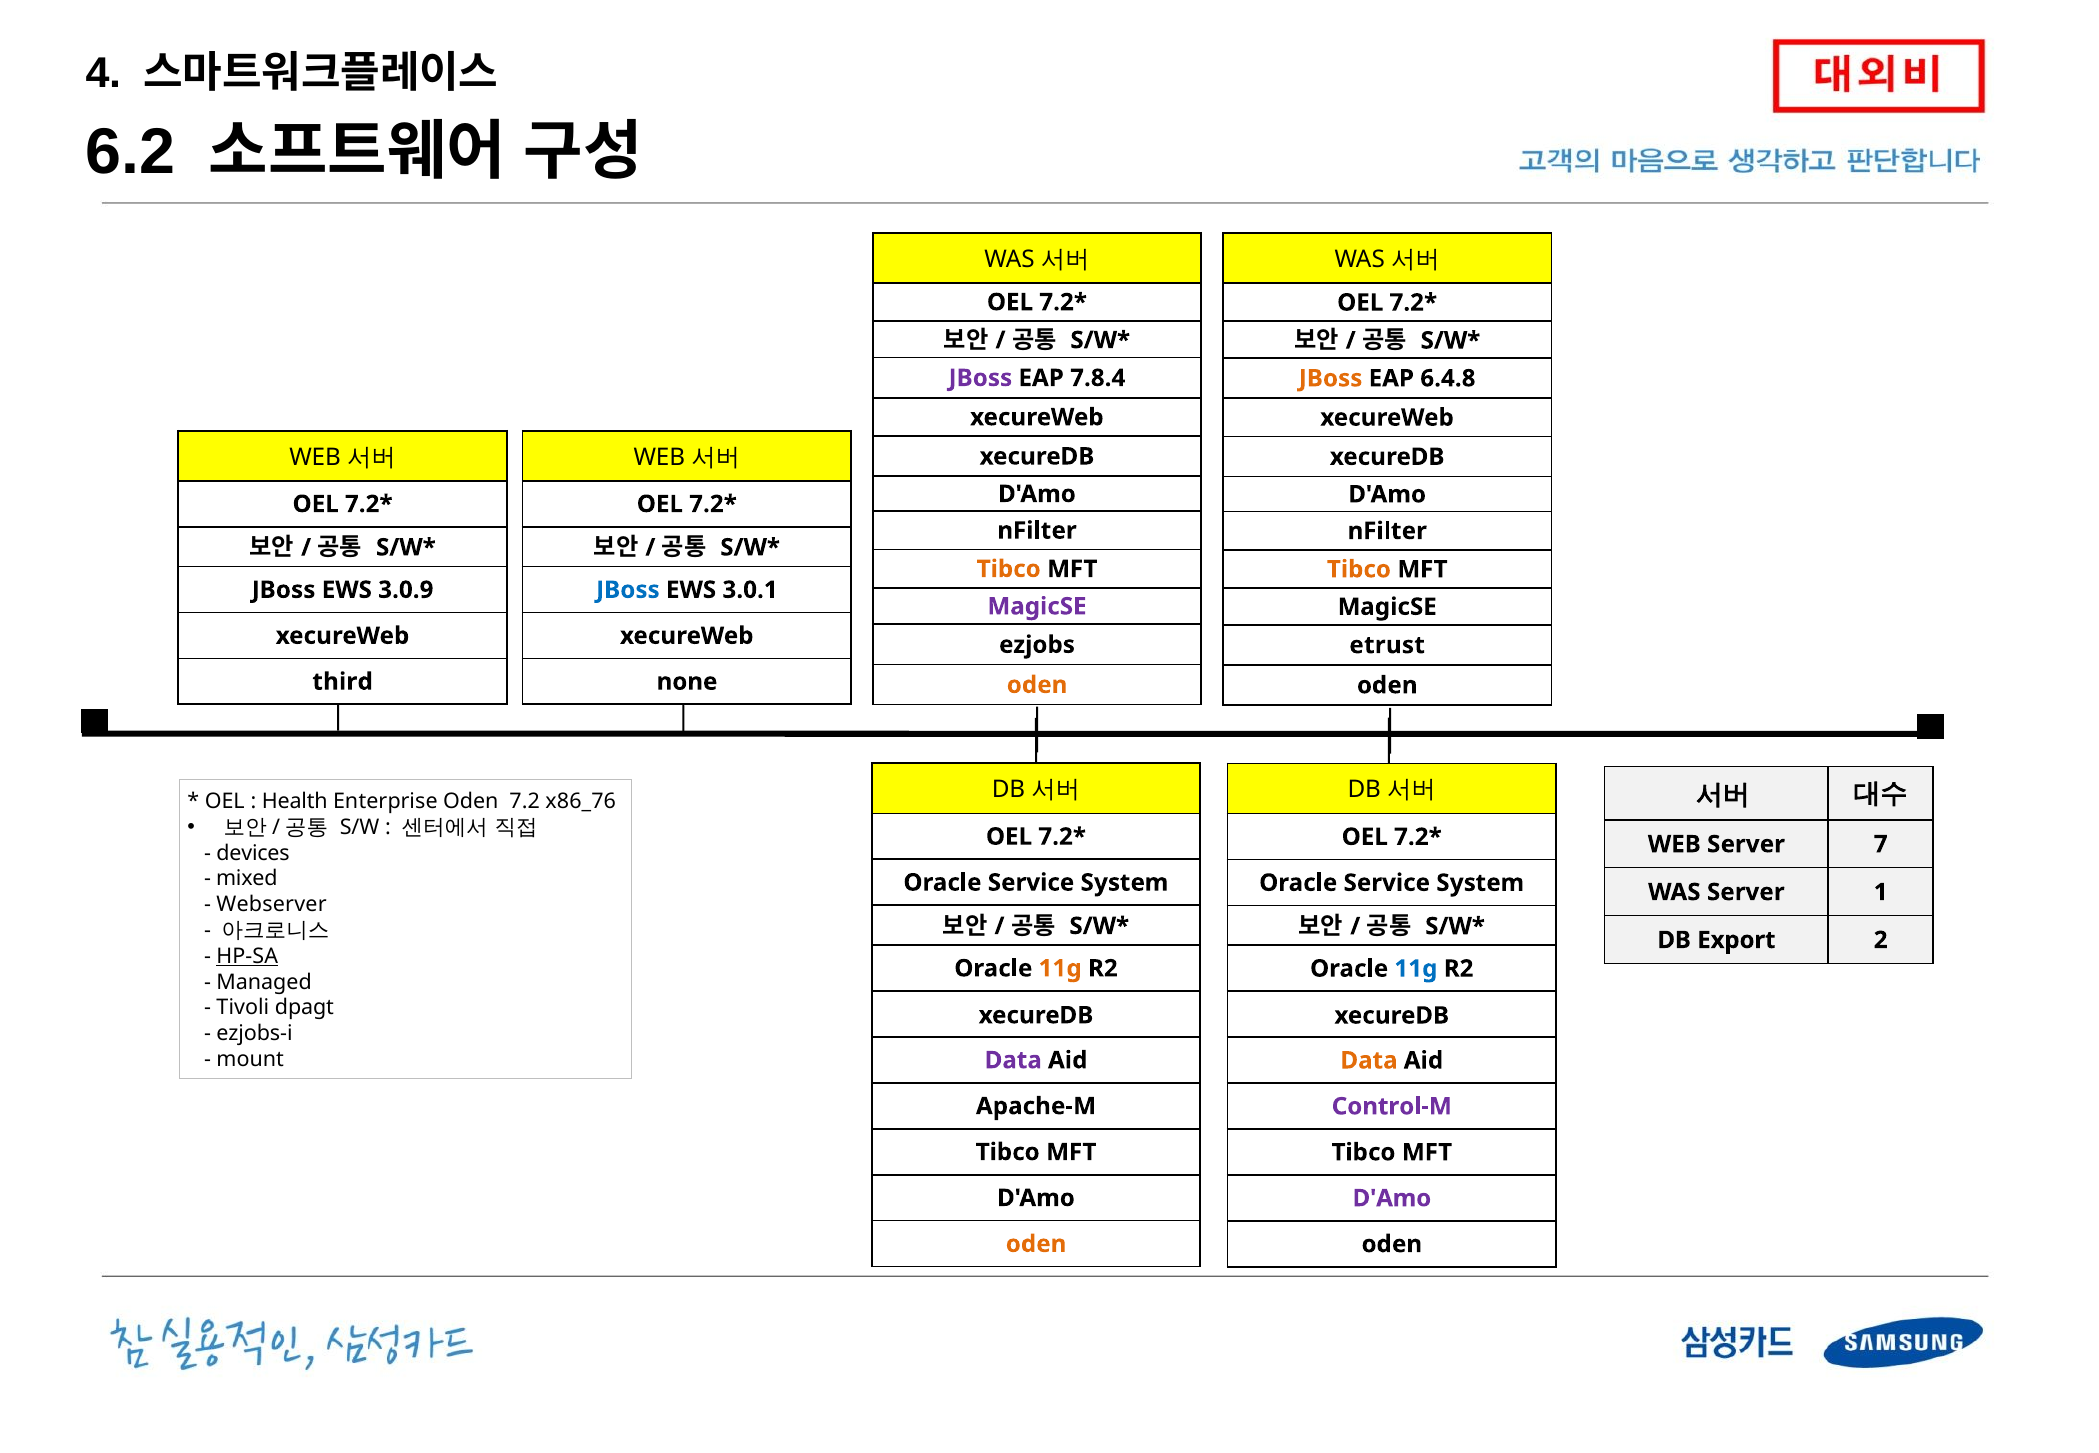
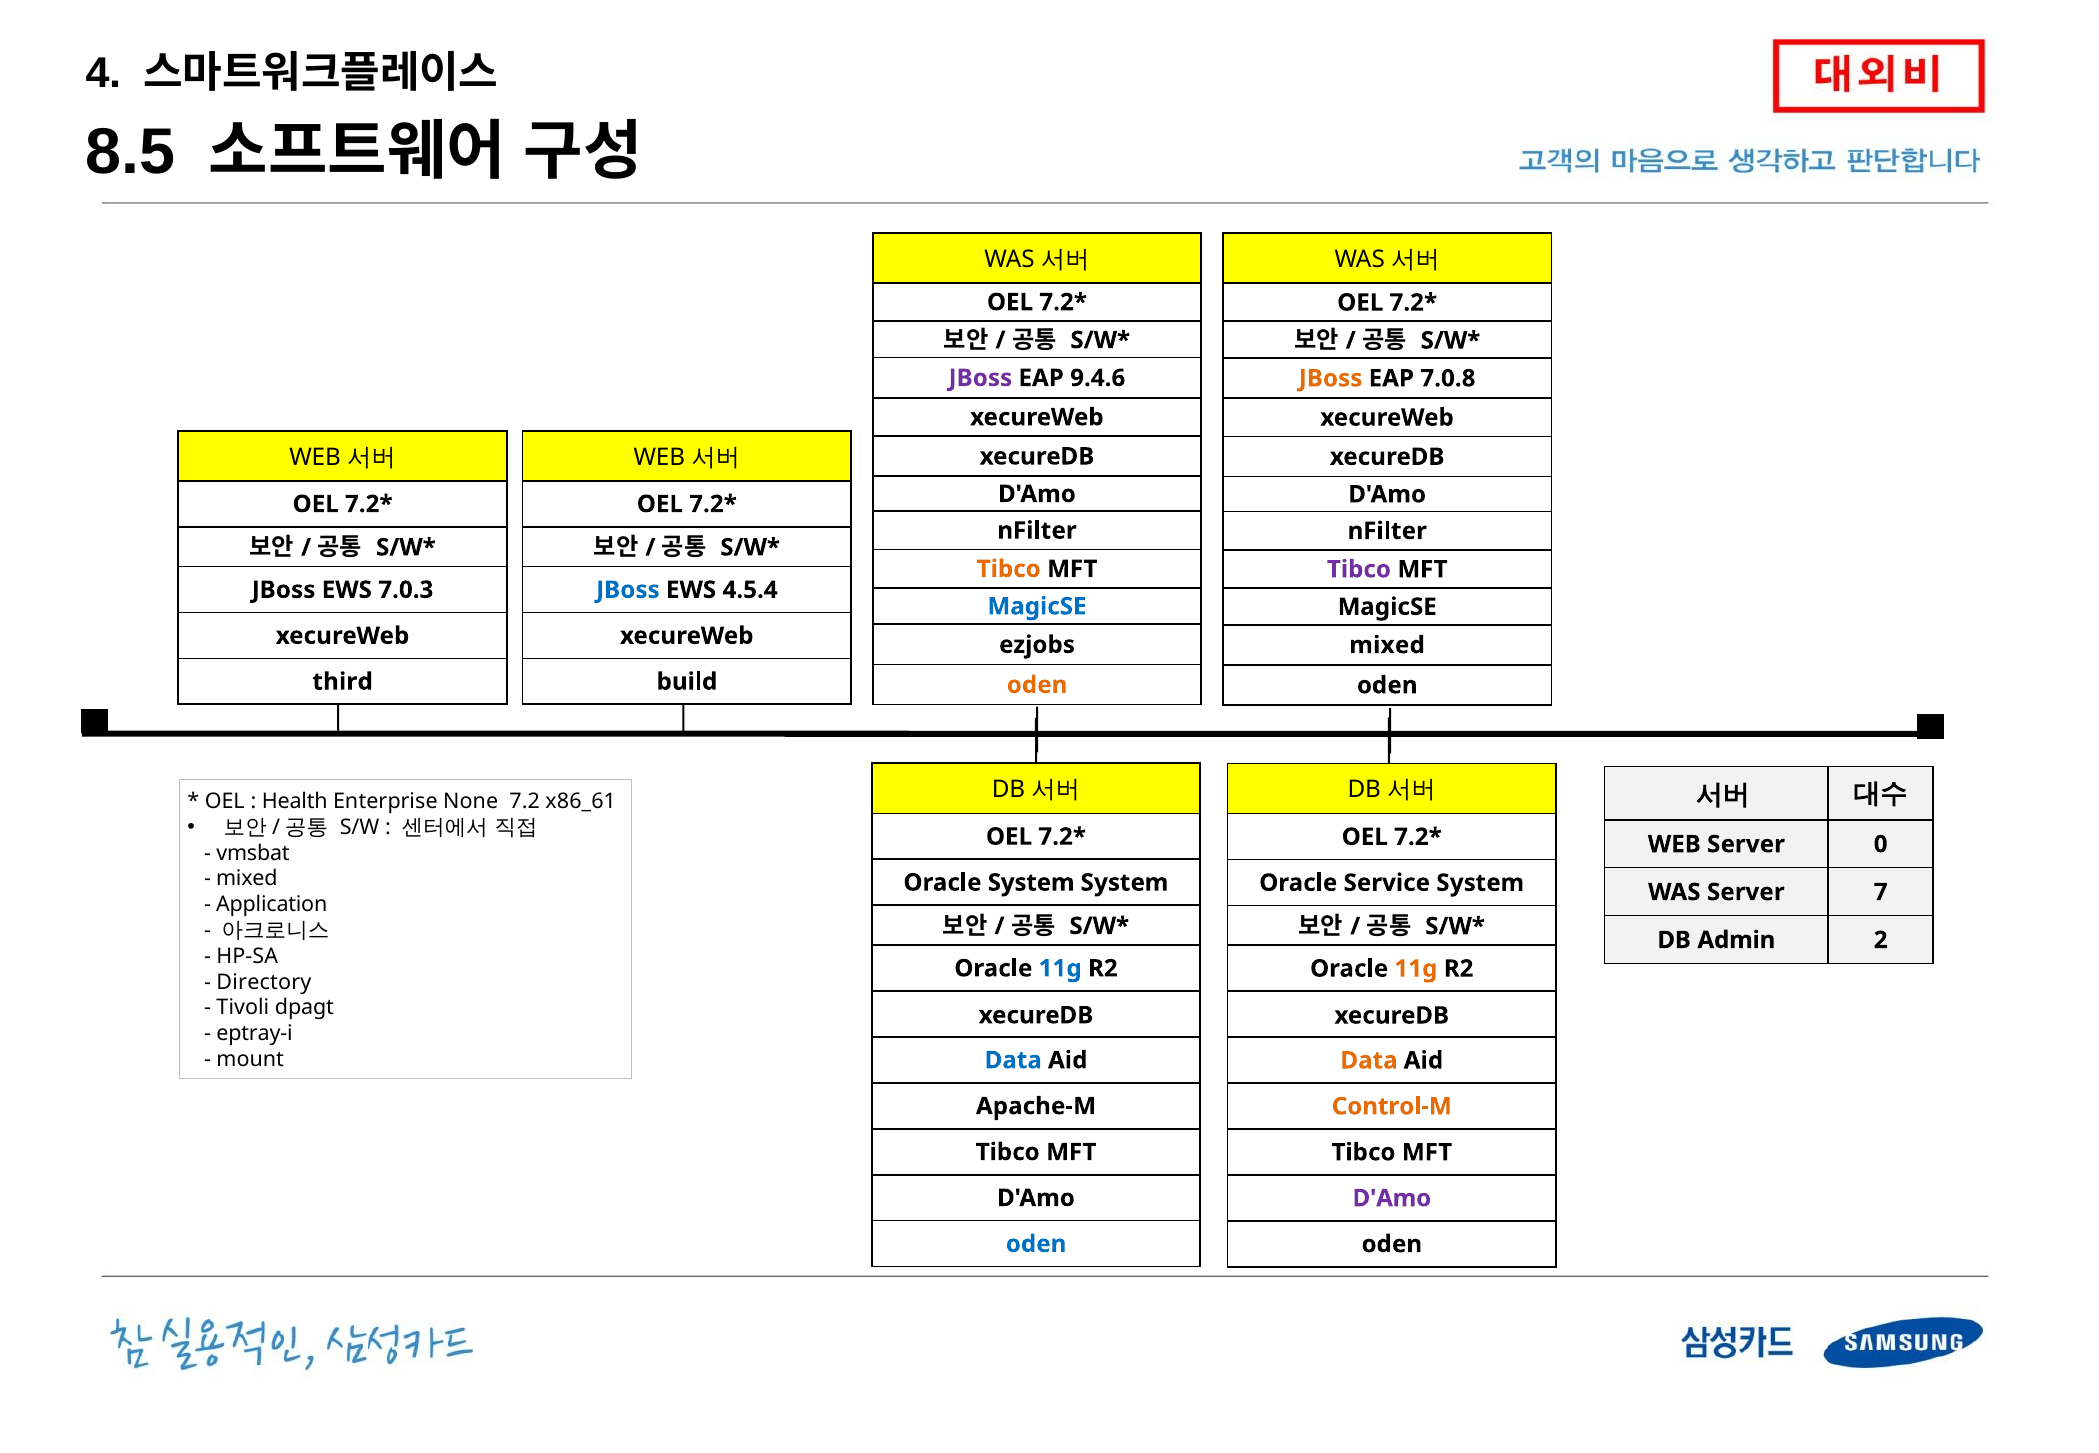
6.2: 6.2 -> 8.5
7.8.4: 7.8.4 -> 9.4.6
6.4.8: 6.4.8 -> 7.0.8
Tibco at (1359, 569) colour: orange -> purple
3.0.9: 3.0.9 -> 7.0.3
3.0.1: 3.0.1 -> 4.5.4
MagicSE at (1037, 607) colour: purple -> blue
etrust at (1387, 645): etrust -> mixed
none: none -> build
Enterprise Oden: Oden -> None
x86_76: x86_76 -> x86_61
7: 7 -> 0
devices: devices -> vmsbat
Service at (1031, 883): Service -> System
1: 1 -> 7
Webserver: Webserver -> Application
Export: Export -> Admin
HP-SA underline: present -> none
11g at (1060, 969) colour: orange -> blue
11g at (1416, 969) colour: blue -> orange
Managed: Managed -> Directory
ezjobs-i: ezjobs-i -> eptray-i
Data at (1013, 1060) colour: purple -> blue
Control-M colour: purple -> orange
oden at (1036, 1244) colour: orange -> blue
